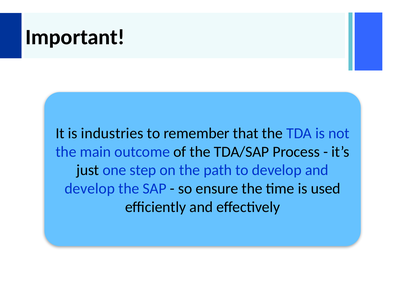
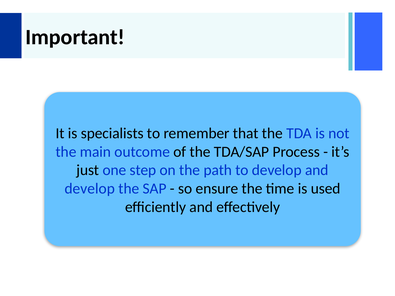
industries: industries -> specialists
